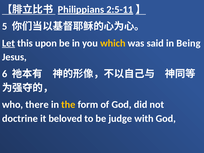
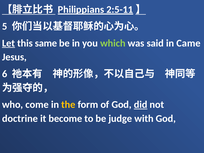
upon: upon -> same
which colour: yellow -> light green
Being: Being -> Came
there: there -> come
did underline: none -> present
beloved: beloved -> become
